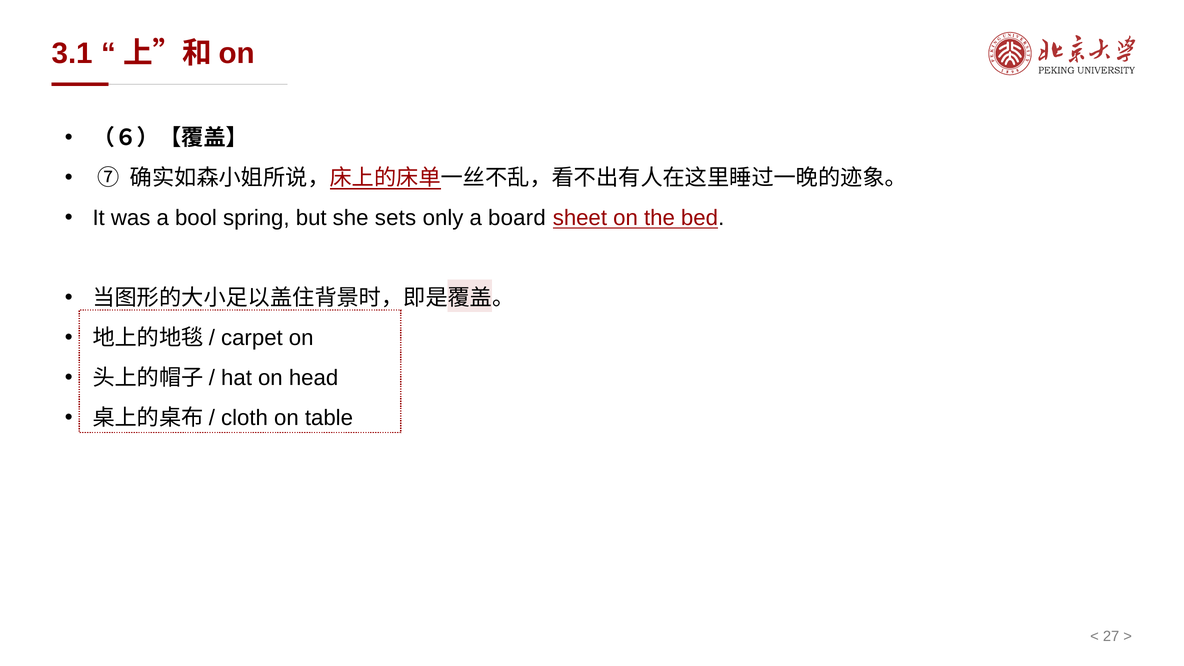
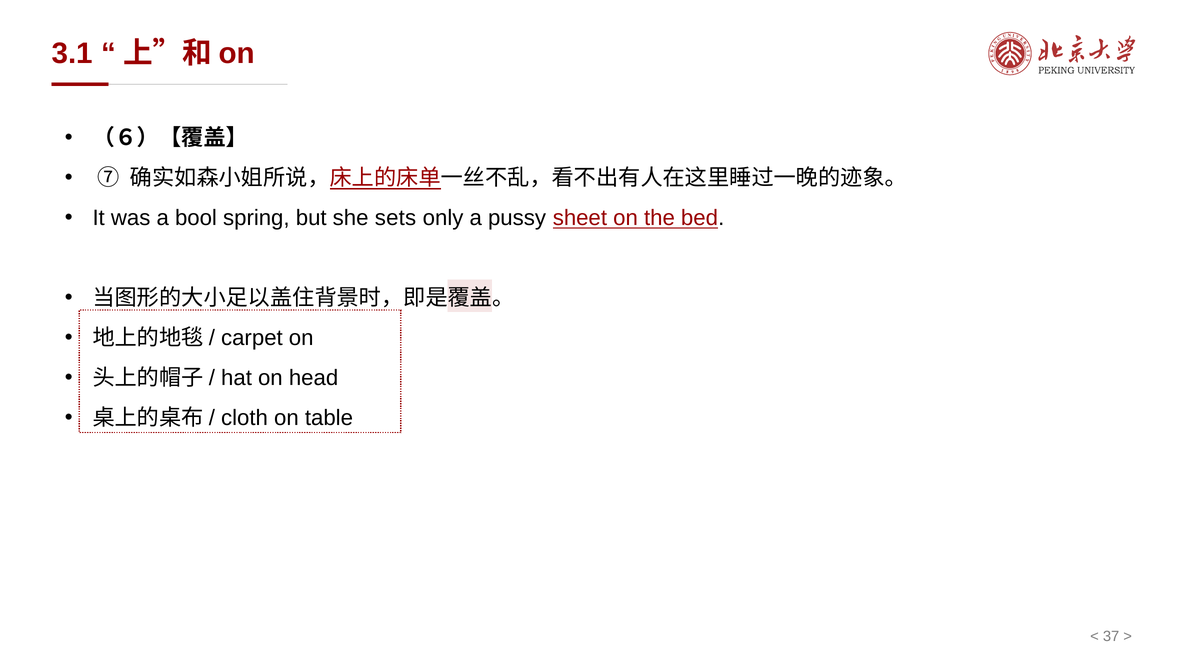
board: board -> pussy
27: 27 -> 37
